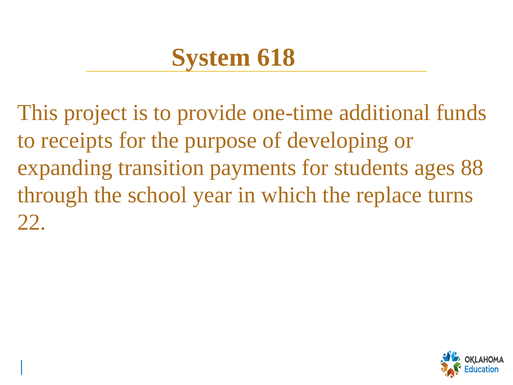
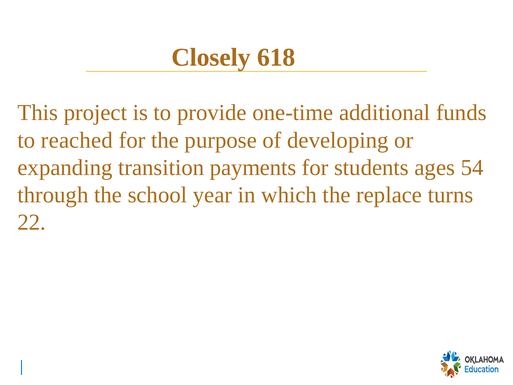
System: System -> Closely
receipts: receipts -> reached
88: 88 -> 54
